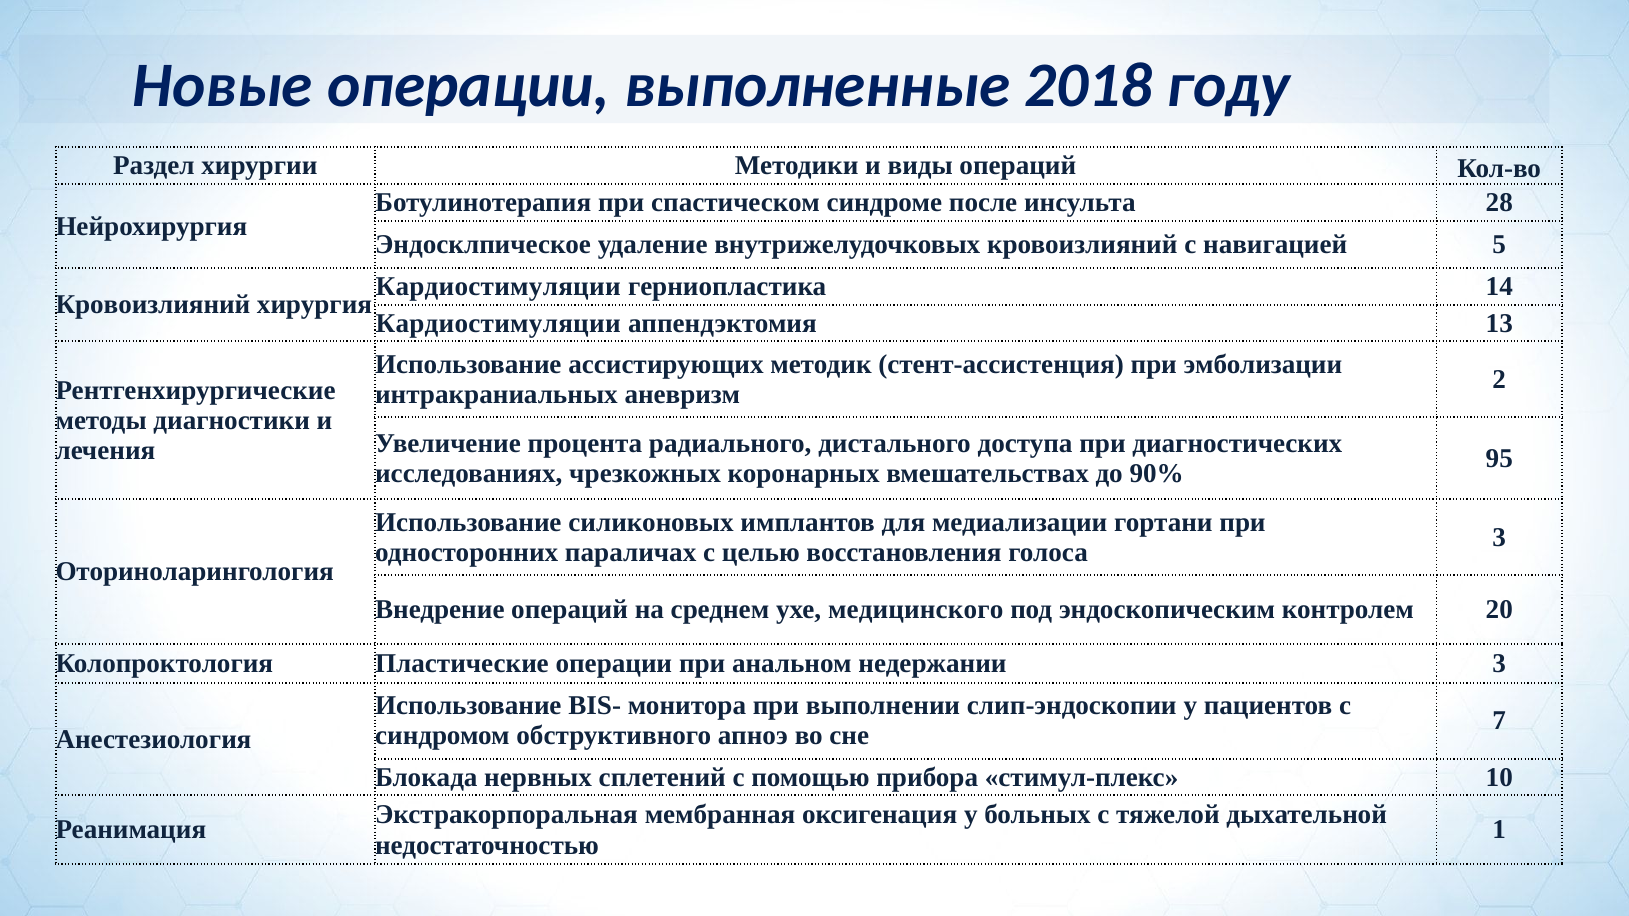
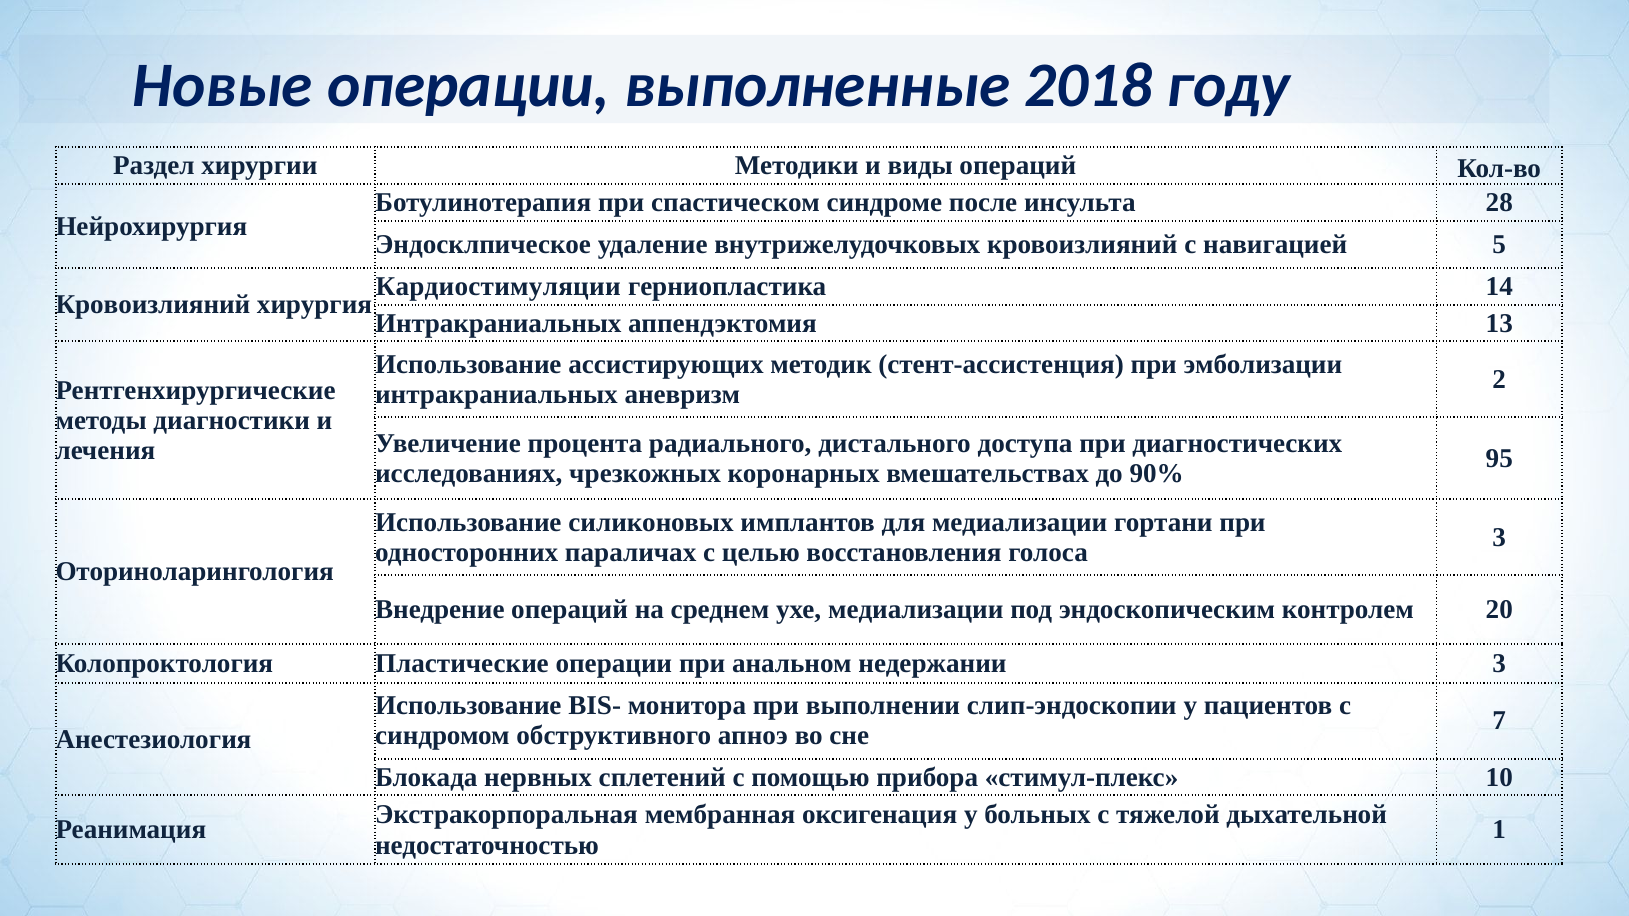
Кардиостимуляции at (498, 323): Кардиостимуляции -> Интракраниальных
ухе медицинского: медицинского -> медиализации
